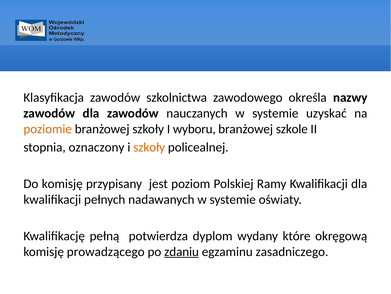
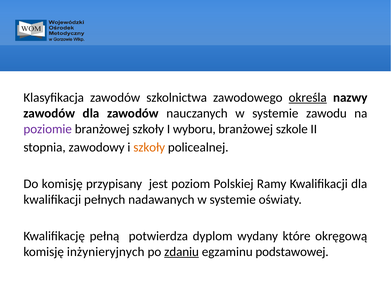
określa underline: none -> present
uzyskać: uzyskać -> zawodu
poziomie colour: orange -> purple
oznaczony: oznaczony -> zawodowy
prowadzącego: prowadzącego -> inżynieryjnych
zasadniczego: zasadniczego -> podstawowej
